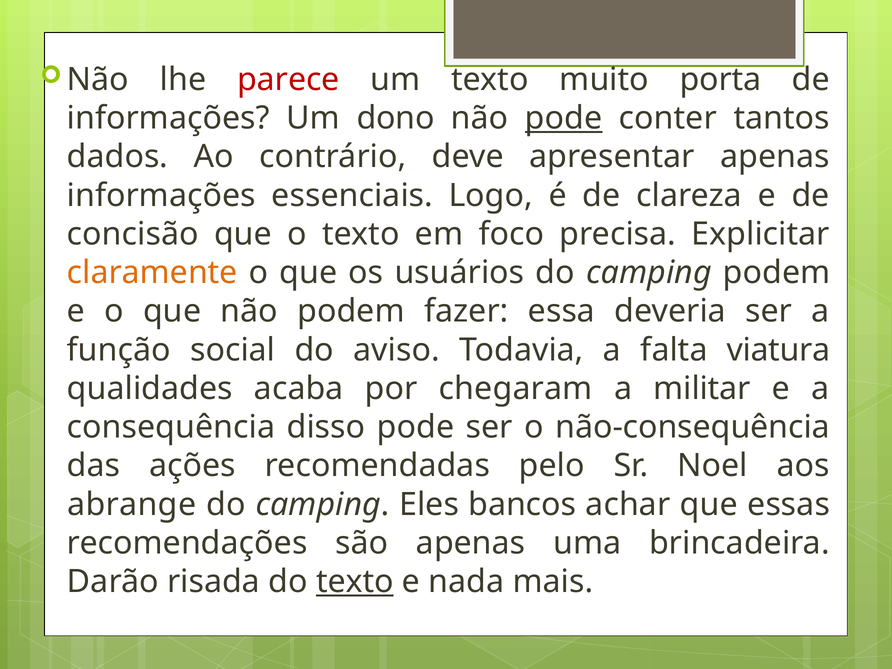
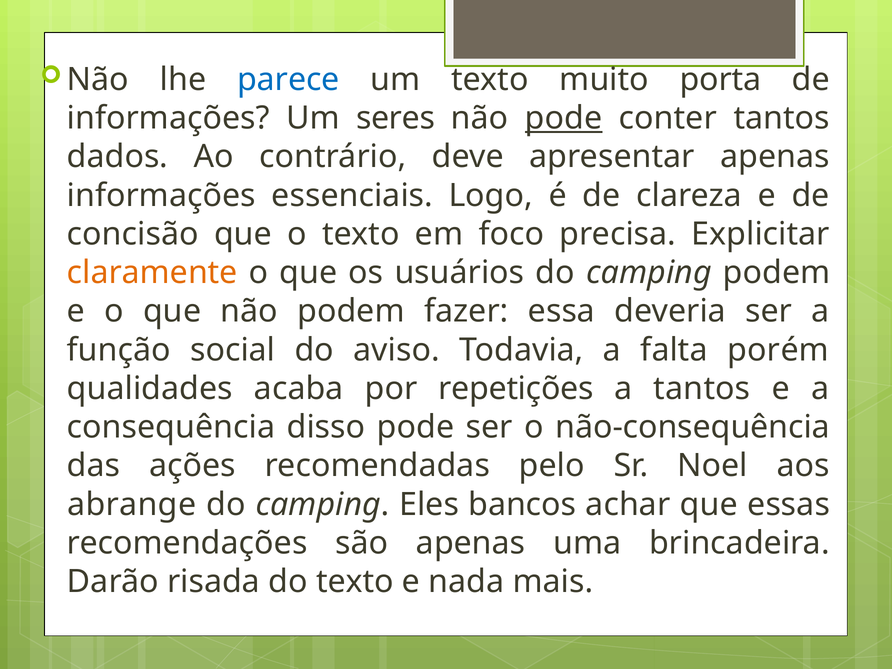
parece colour: red -> blue
dono: dono -> seres
viatura: viatura -> porém
chegaram: chegaram -> repetições
a militar: militar -> tantos
texto at (355, 582) underline: present -> none
